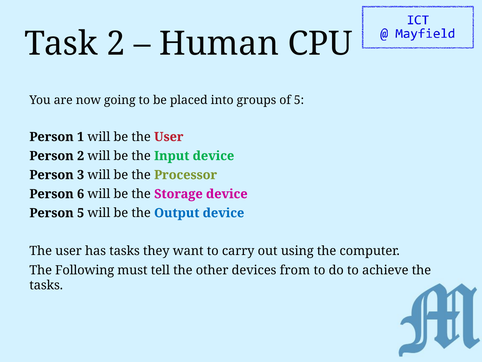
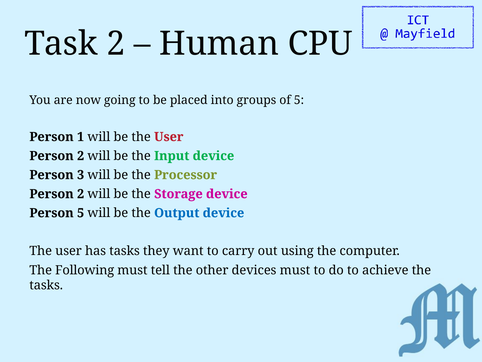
6 at (81, 194): 6 -> 2
devices from: from -> must
